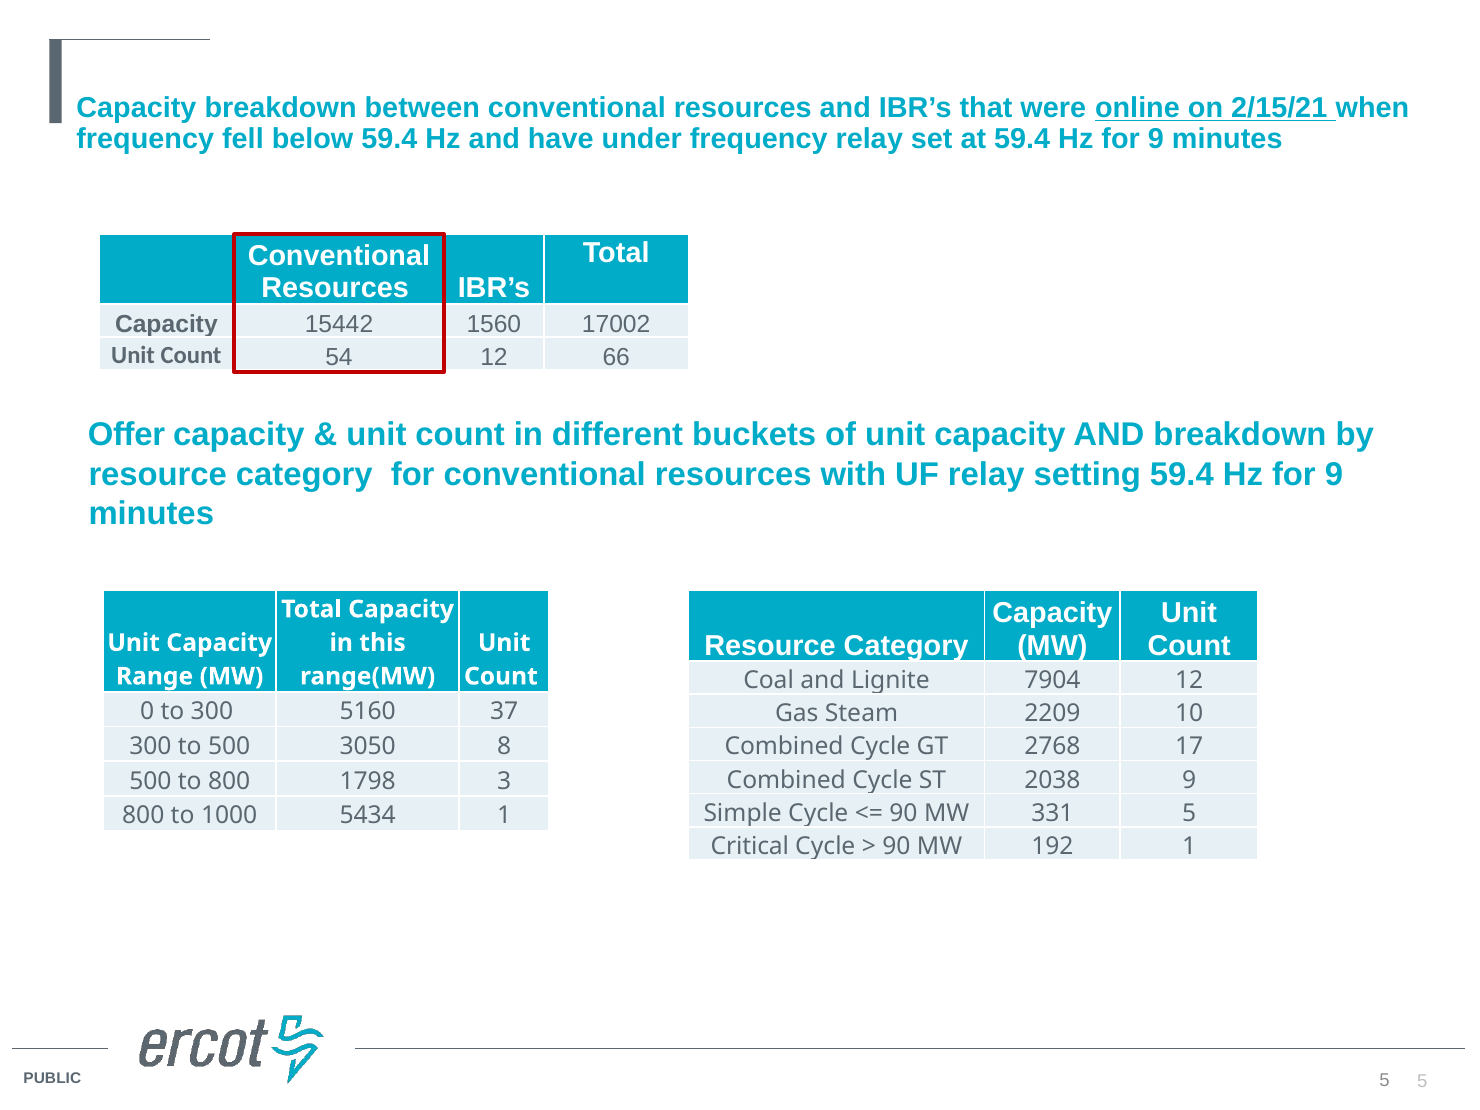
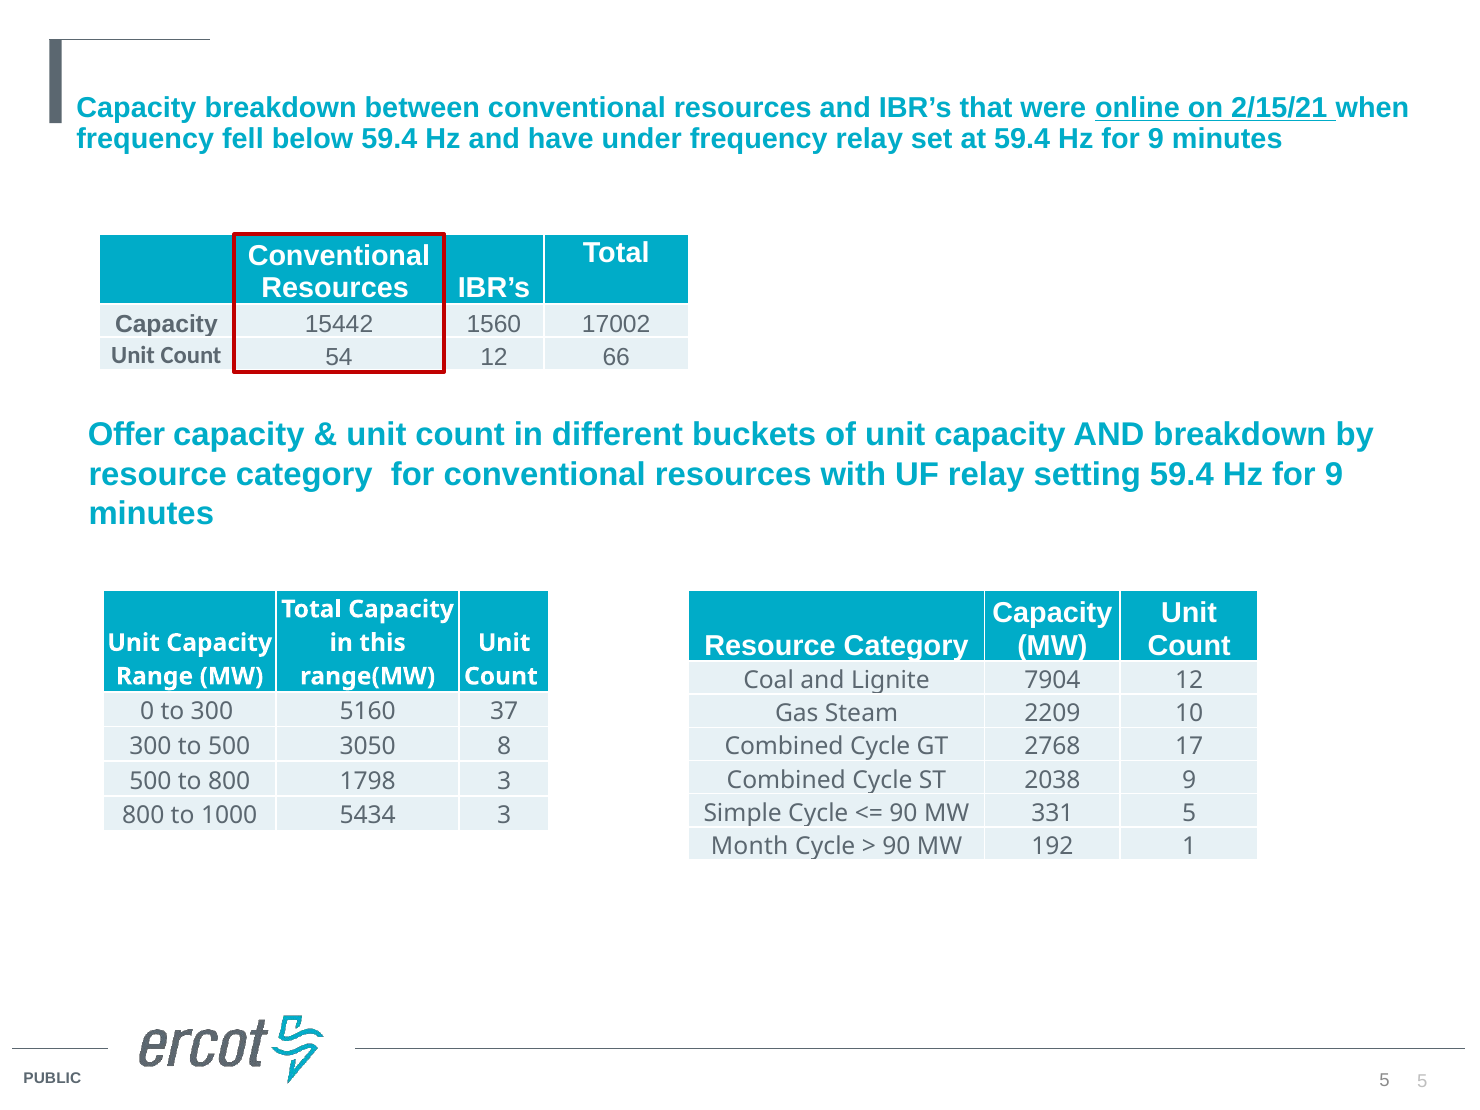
5434 1: 1 -> 3
Critical: Critical -> Month
